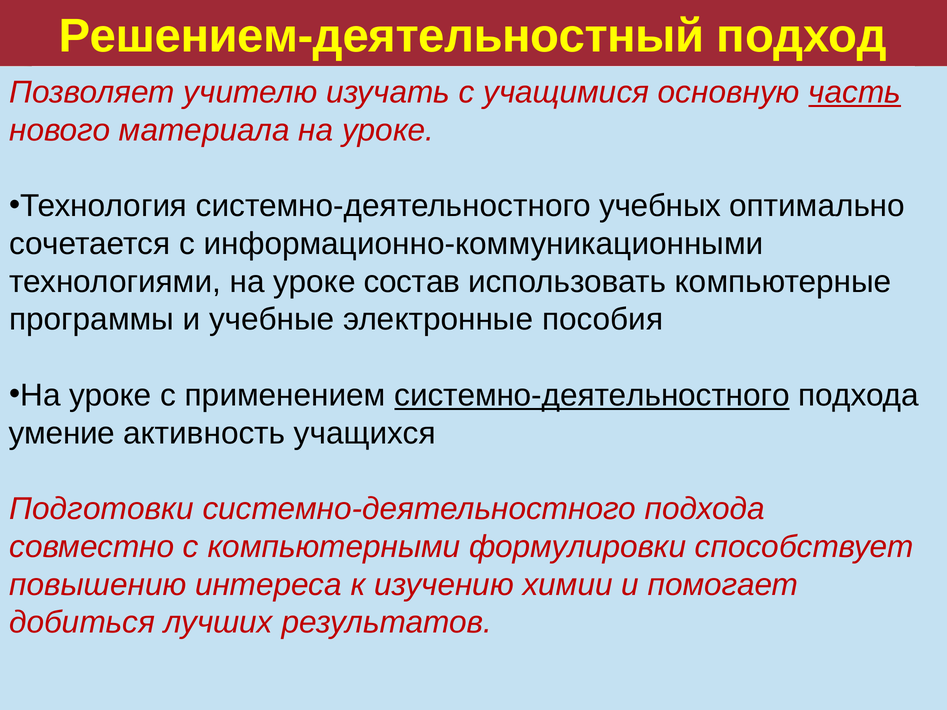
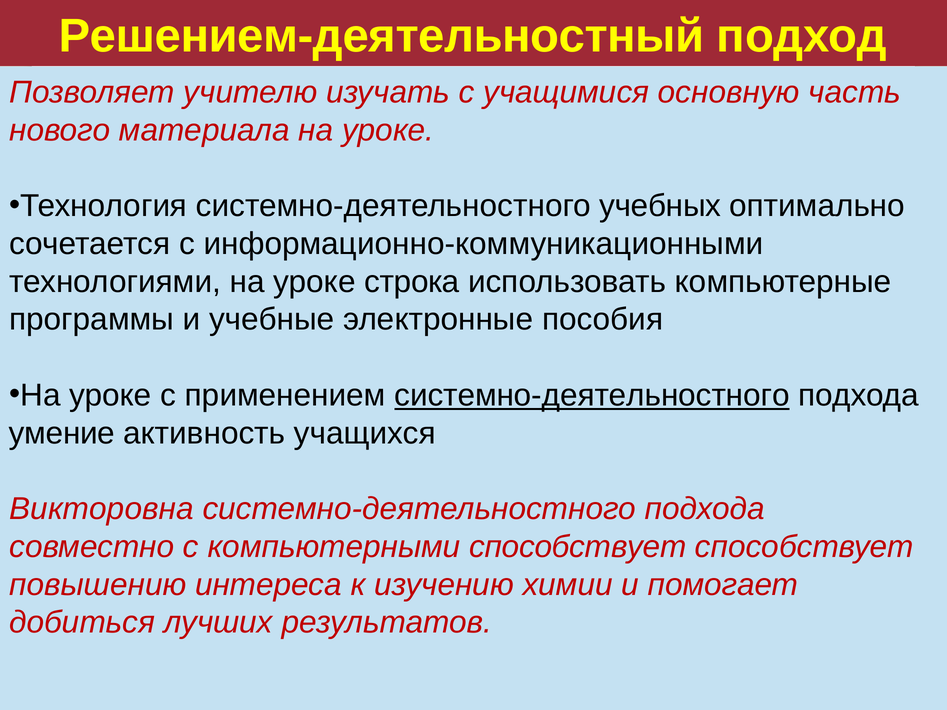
часть underline: present -> none
состав: состав -> строка
Подготовки: Подготовки -> Викторовна
компьютерными формулировки: формулировки -> способствует
